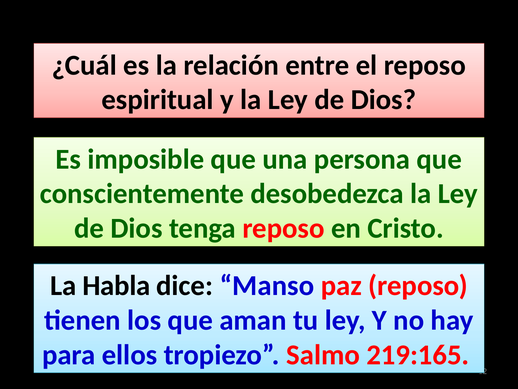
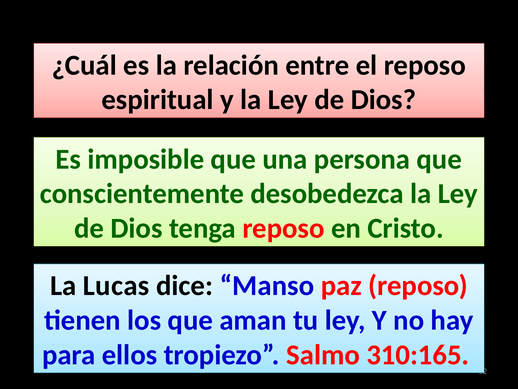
Habla: Habla -> Lucas
219:165: 219:165 -> 310:165
